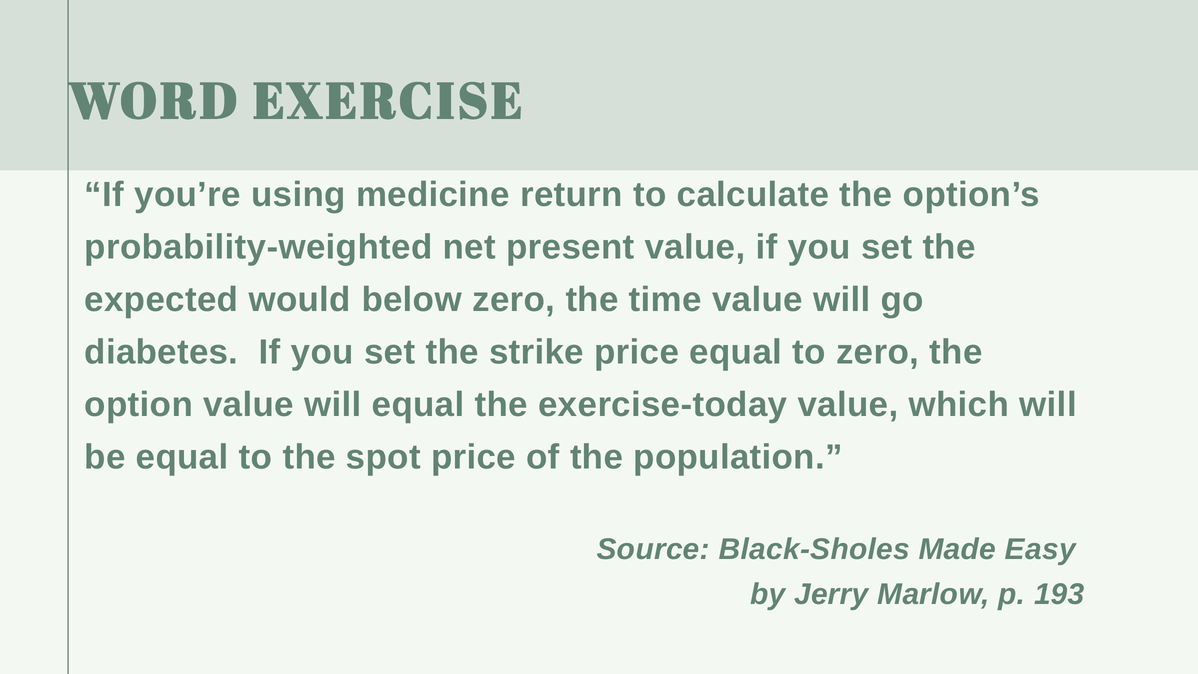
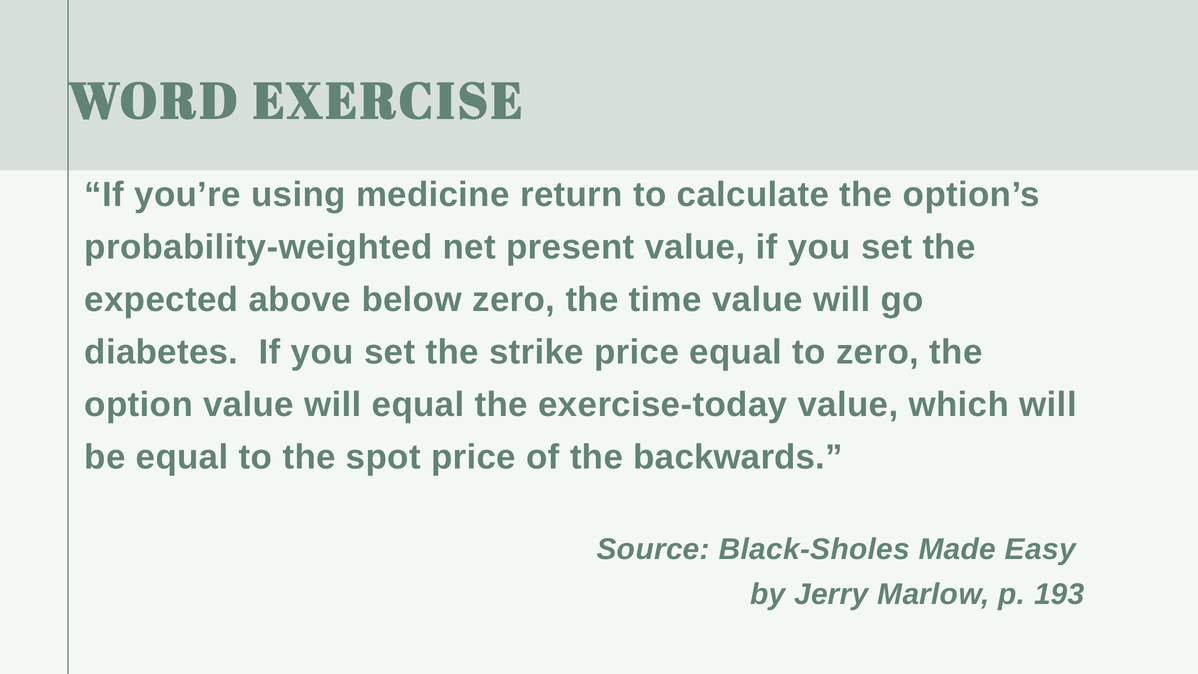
would: would -> above
population: population -> backwards
